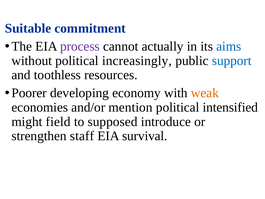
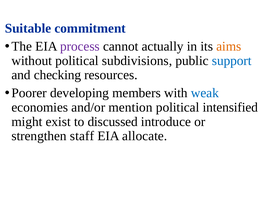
aims colour: blue -> orange
increasingly: increasingly -> subdivisions
toothless: toothless -> checking
economy: economy -> members
weak colour: orange -> blue
field: field -> exist
supposed: supposed -> discussed
survival: survival -> allocate
